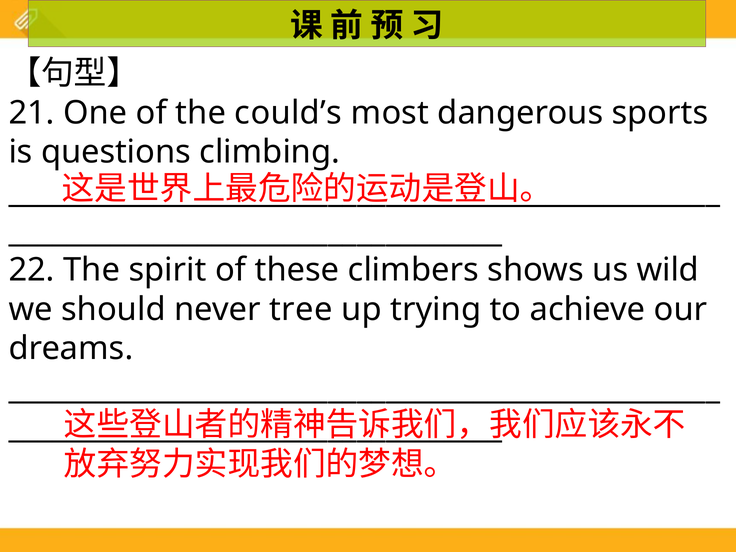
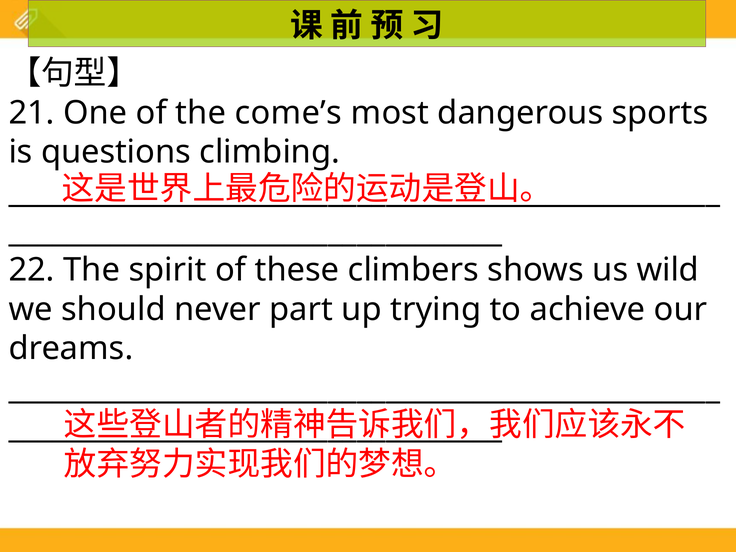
could’s: could’s -> come’s
tree: tree -> part
